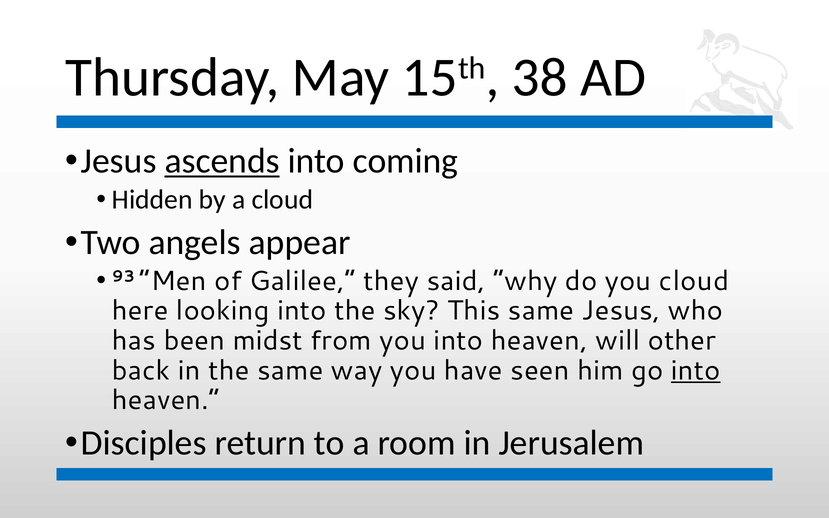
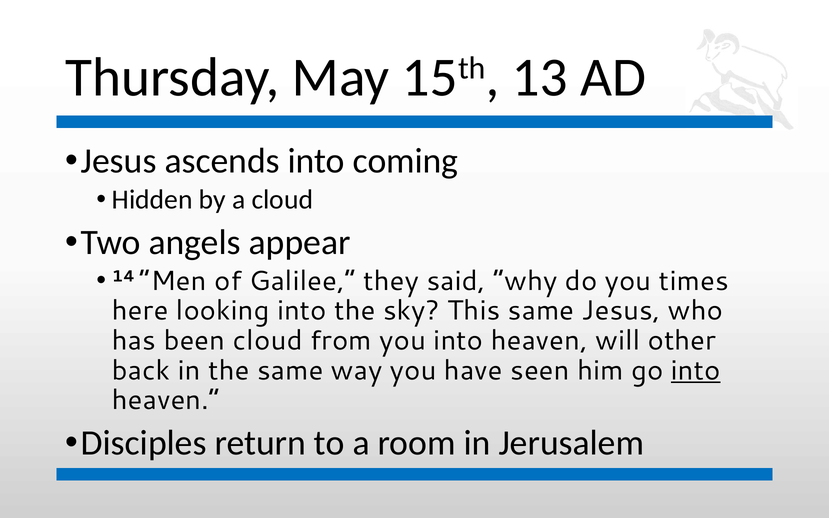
38: 38 -> 13
ascends underline: present -> none
93: 93 -> 14
you cloud: cloud -> times
been midst: midst -> cloud
